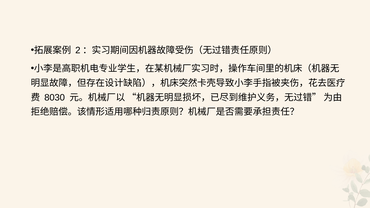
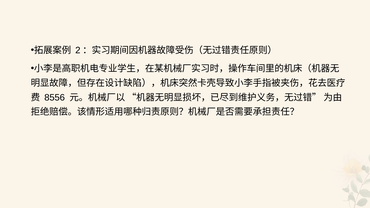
8030: 8030 -> 8556
